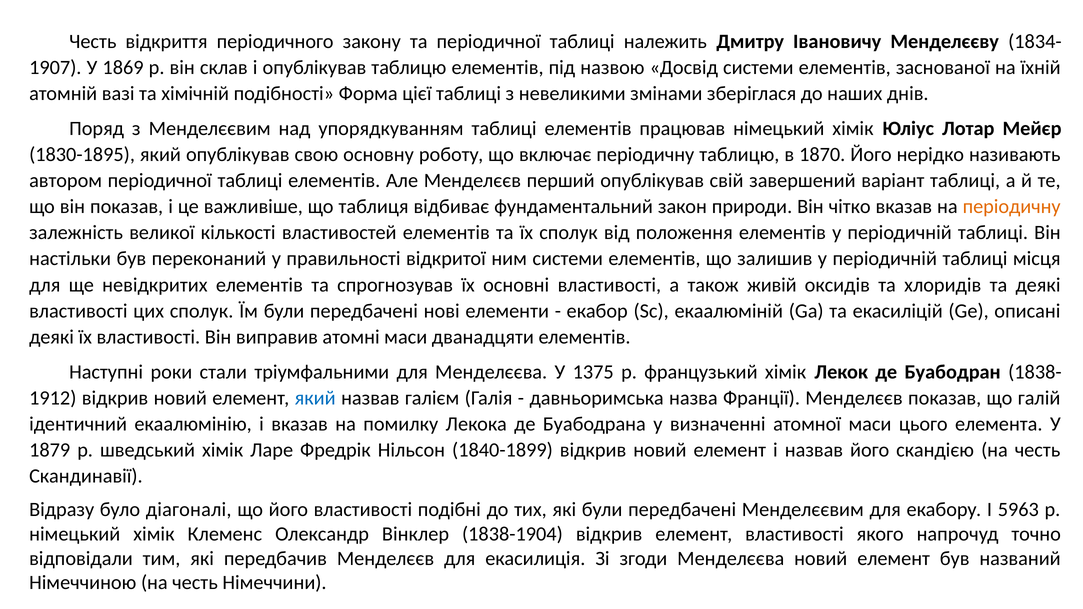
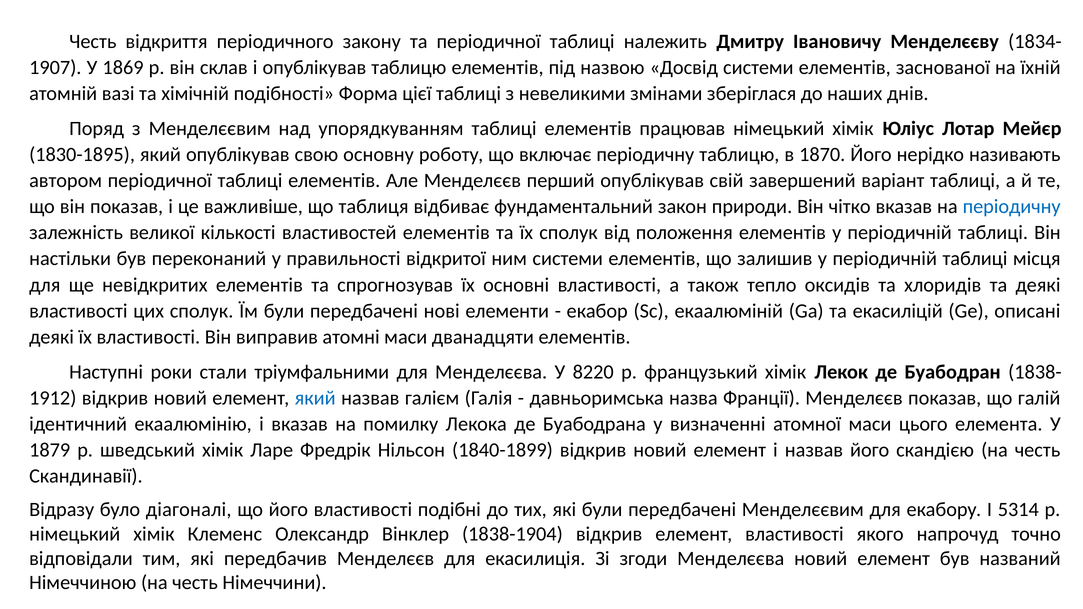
періодичну at (1012, 207) colour: orange -> blue
живій: живій -> тепло
1375: 1375 -> 8220
5963: 5963 -> 5314
